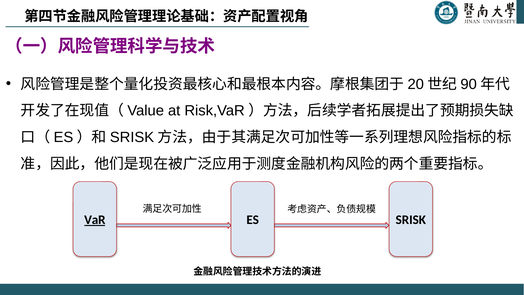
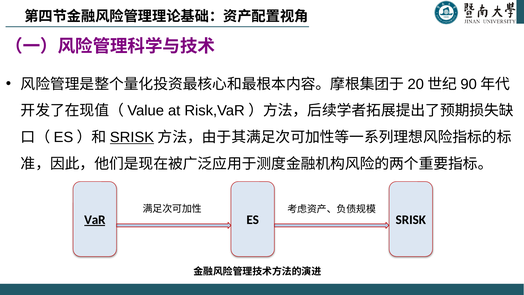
SRISK at (132, 137) underline: none -> present
